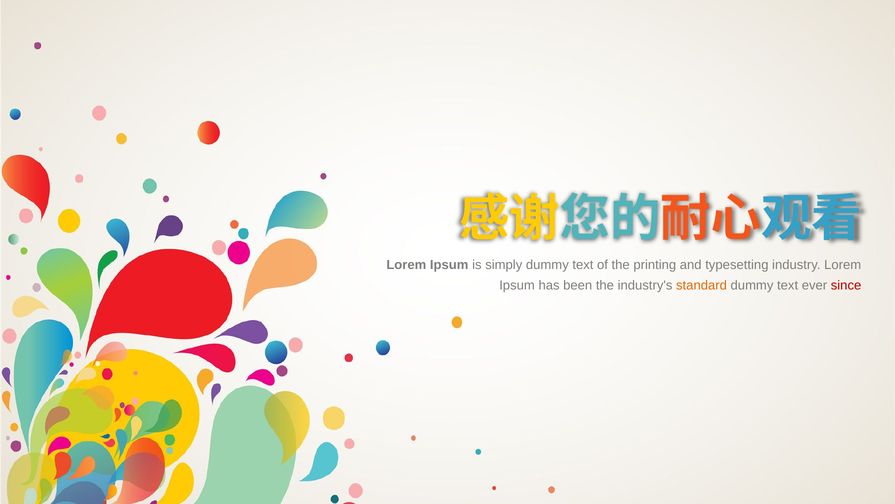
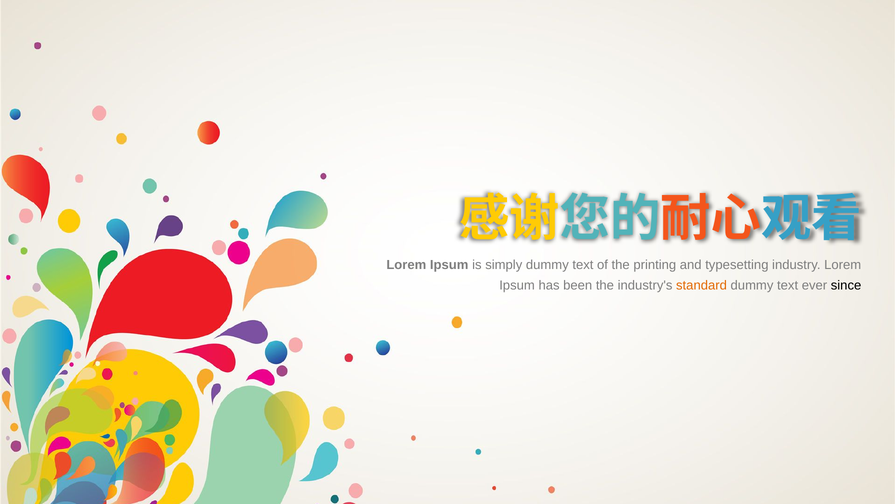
since colour: red -> black
